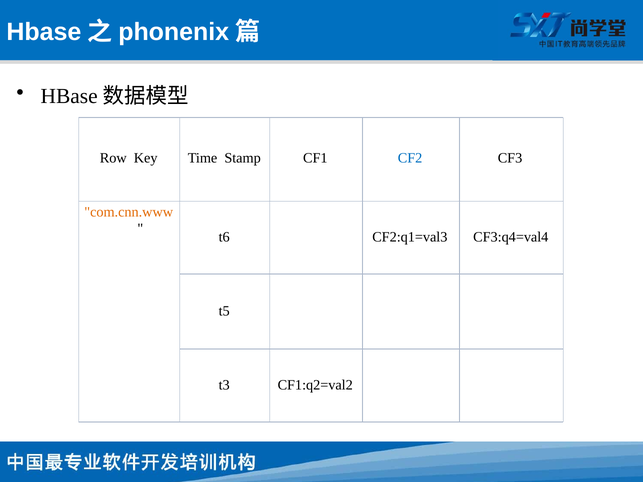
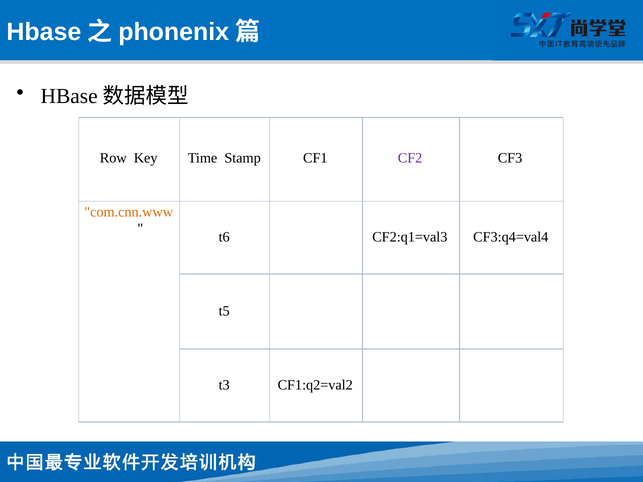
CF2 colour: blue -> purple
